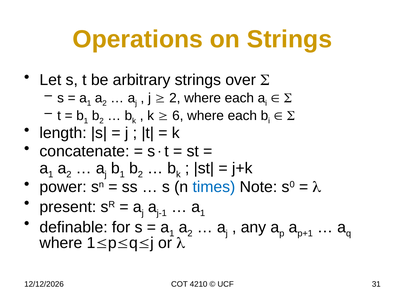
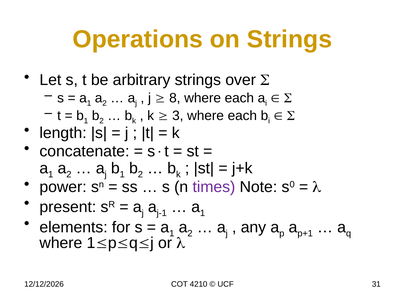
2 at (175, 98): 2 -> 8
6: 6 -> 3
times colour: blue -> purple
definable: definable -> elements
